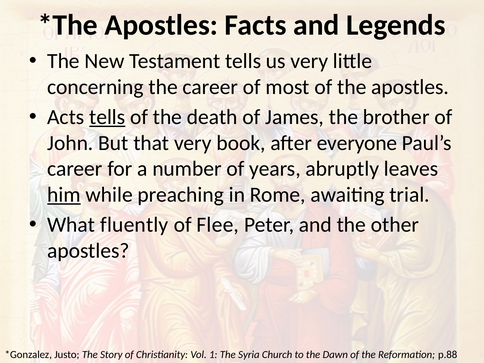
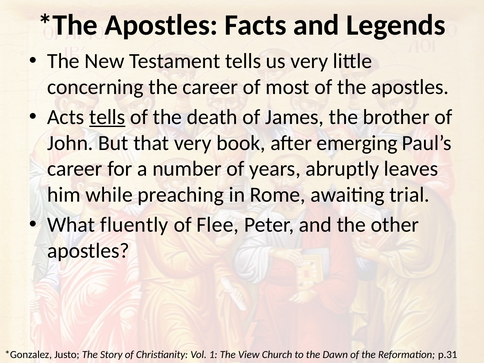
everyone: everyone -> emerging
him underline: present -> none
Syria: Syria -> View
p.88: p.88 -> p.31
